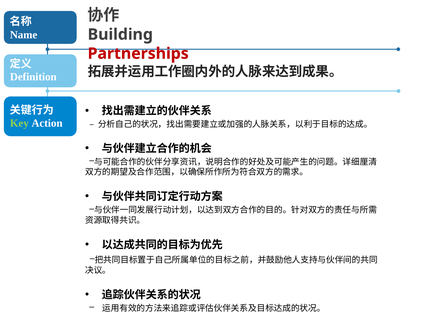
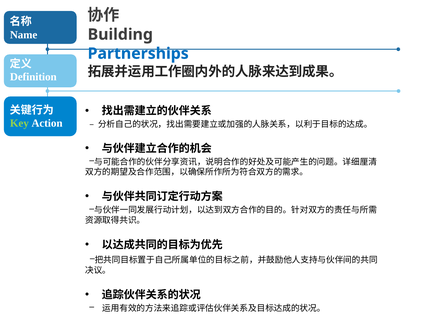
Partnerships colour: red -> blue
